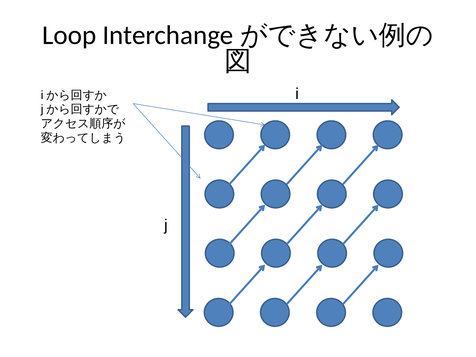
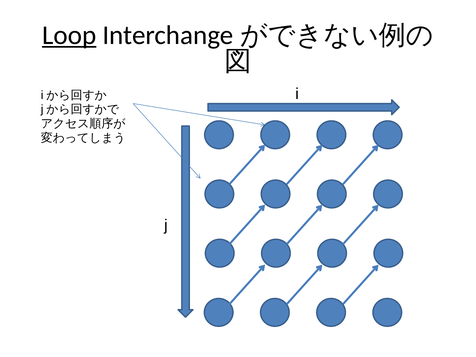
Loop underline: none -> present
